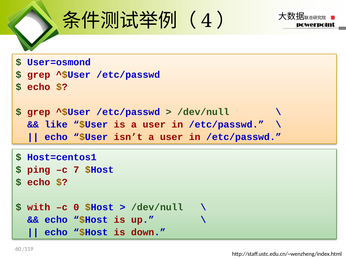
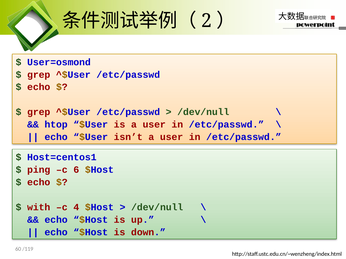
4: 4 -> 2
like: like -> htop
7: 7 -> 6
0: 0 -> 4
